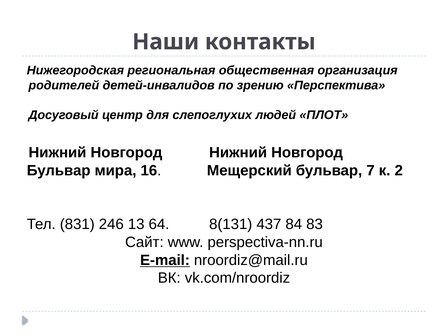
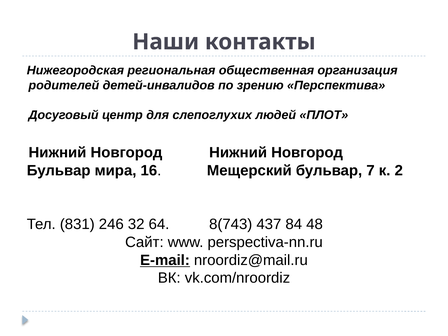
13: 13 -> 32
8(131: 8(131 -> 8(743
83: 83 -> 48
